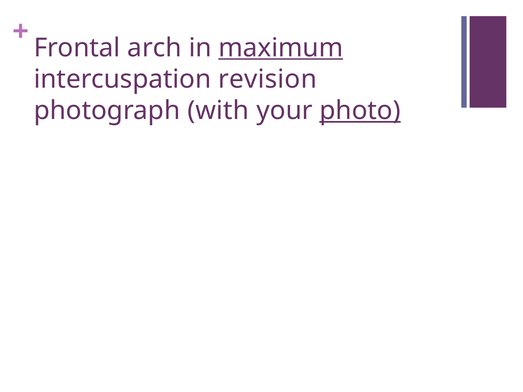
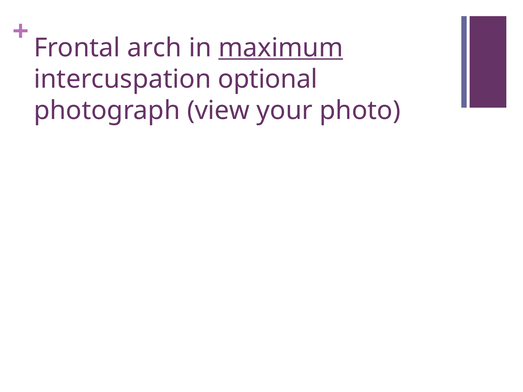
revision: revision -> optional
with: with -> view
photo underline: present -> none
